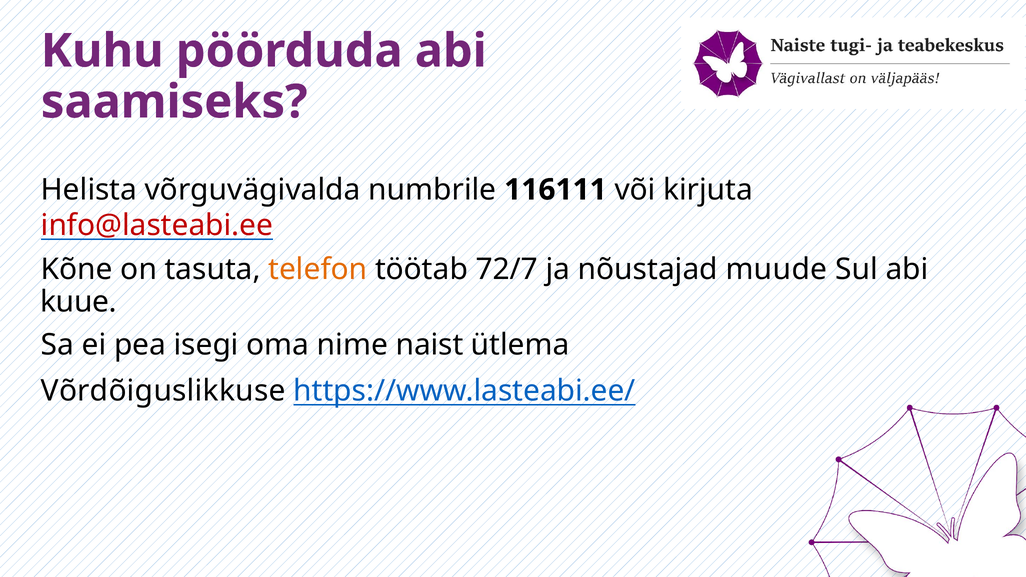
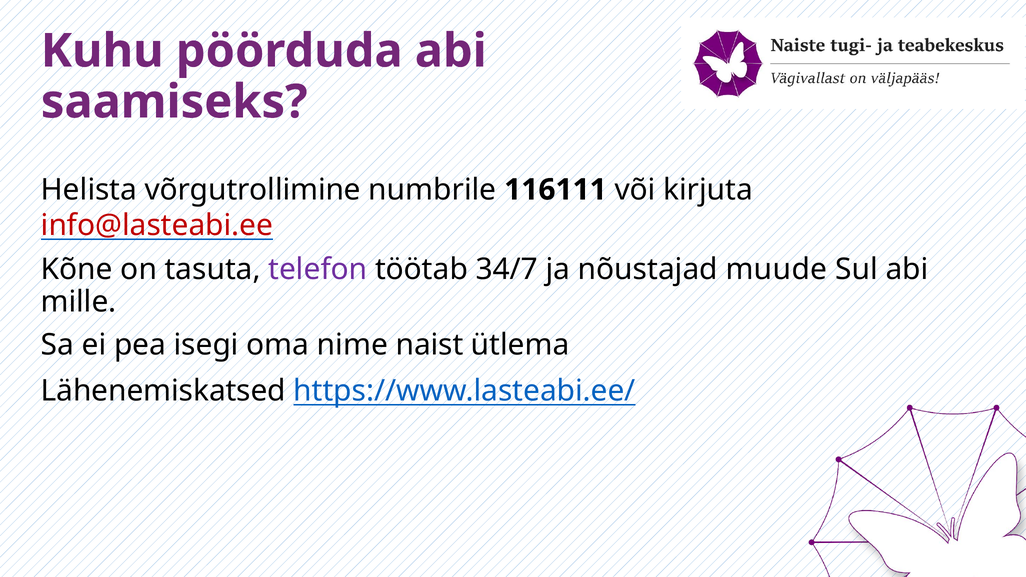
võrguvägivalda: võrguvägivalda -> võrgutrollimine
telefon colour: orange -> purple
72/7: 72/7 -> 34/7
kuue: kuue -> mille
Võrdõiguslikkuse: Võrdõiguslikkuse -> Lähenemiskatsed
